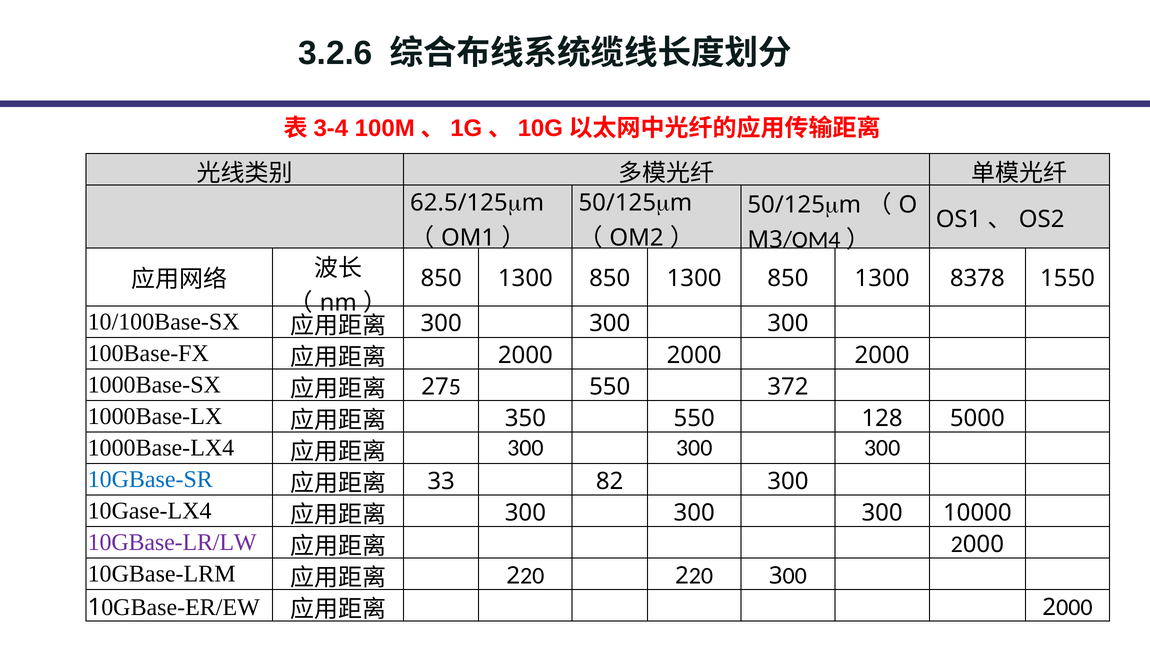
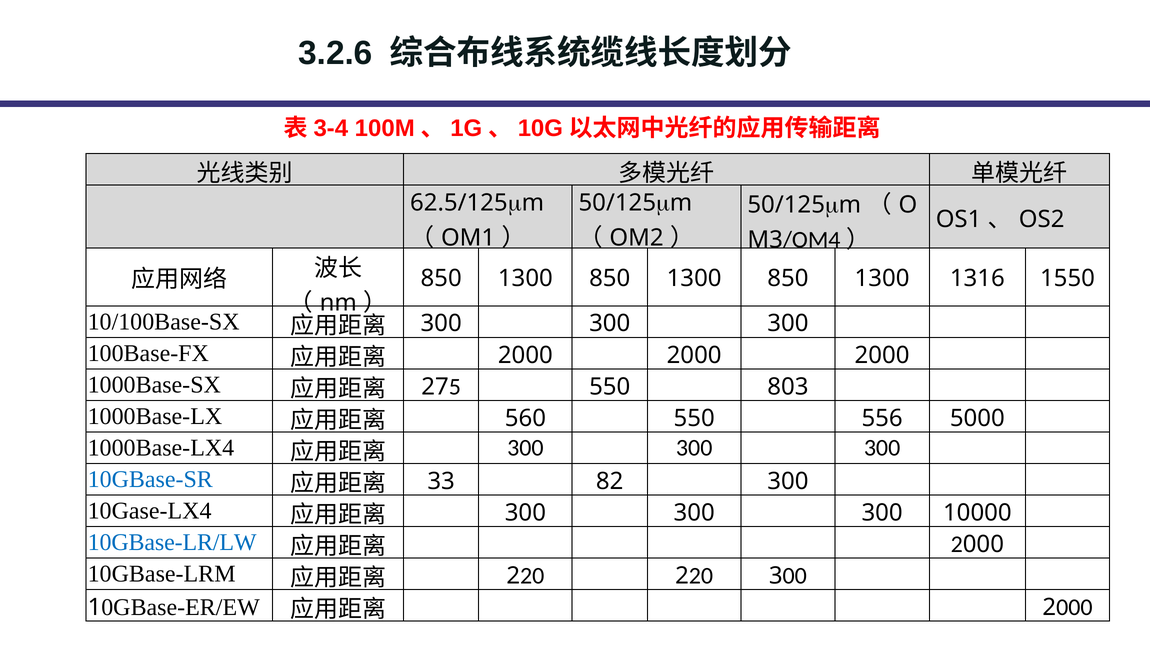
8378: 8378 -> 1316
372: 372 -> 803
350: 350 -> 560
128: 128 -> 556
10GBase-LR/LW colour: purple -> blue
